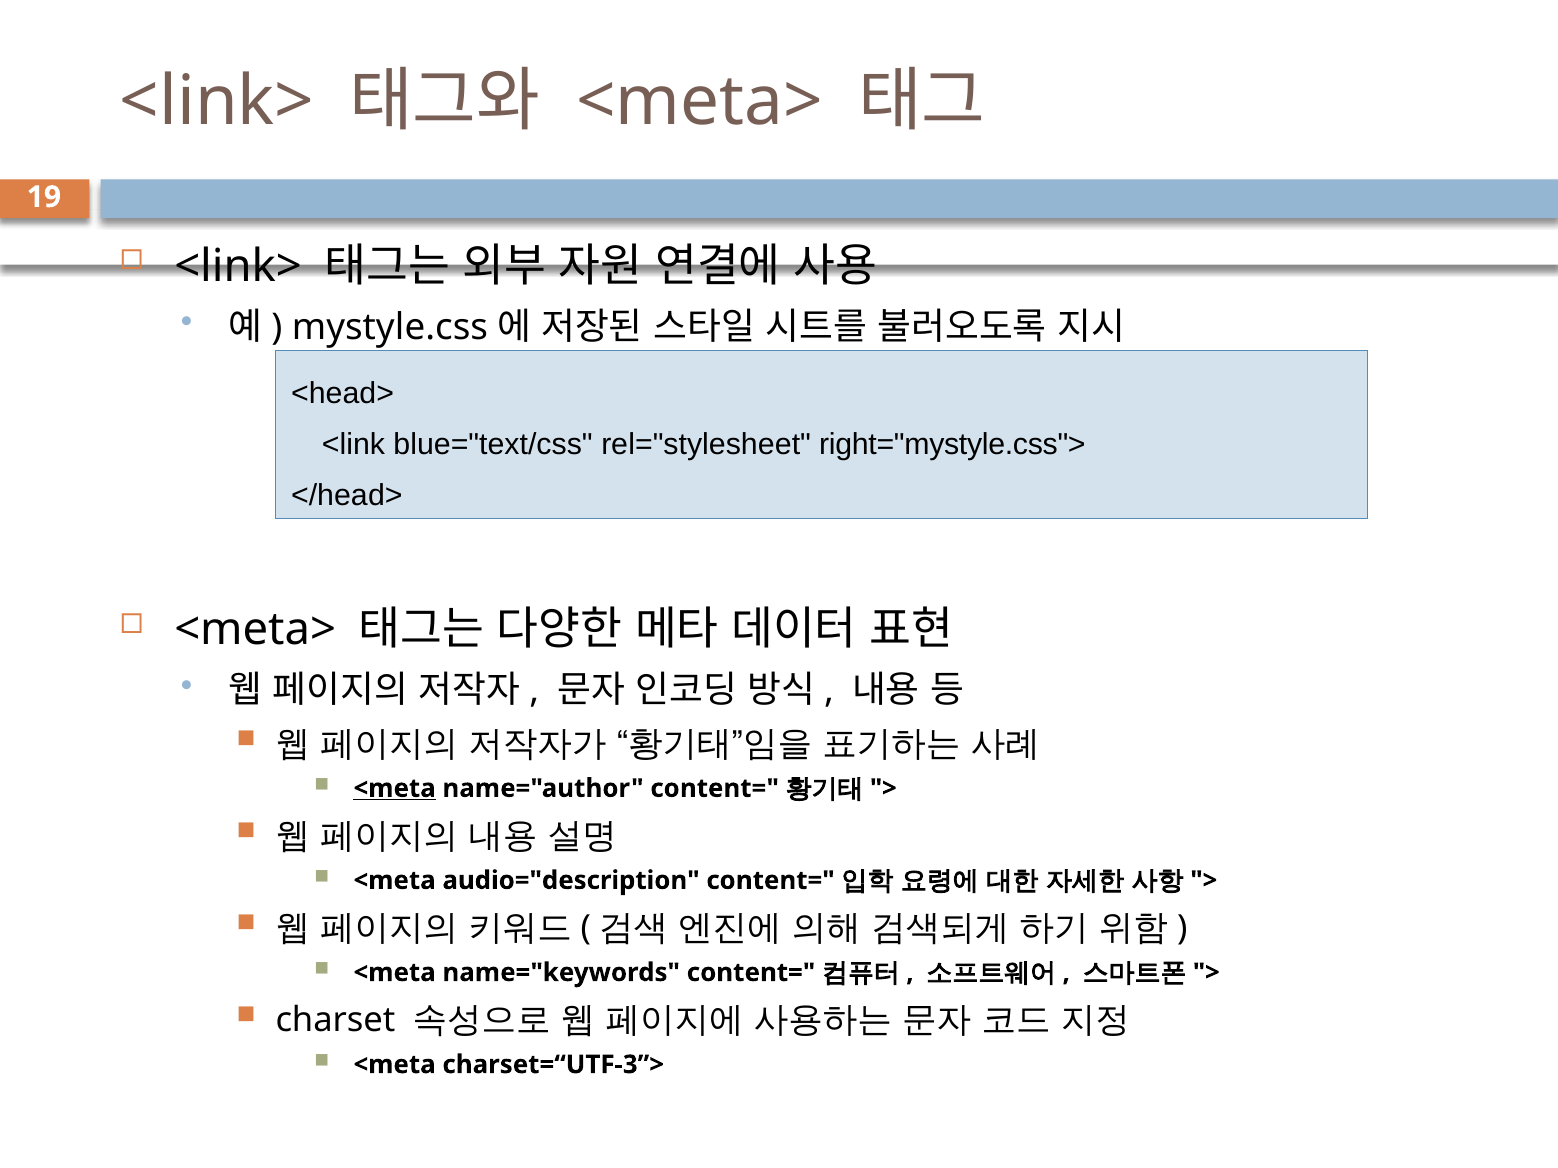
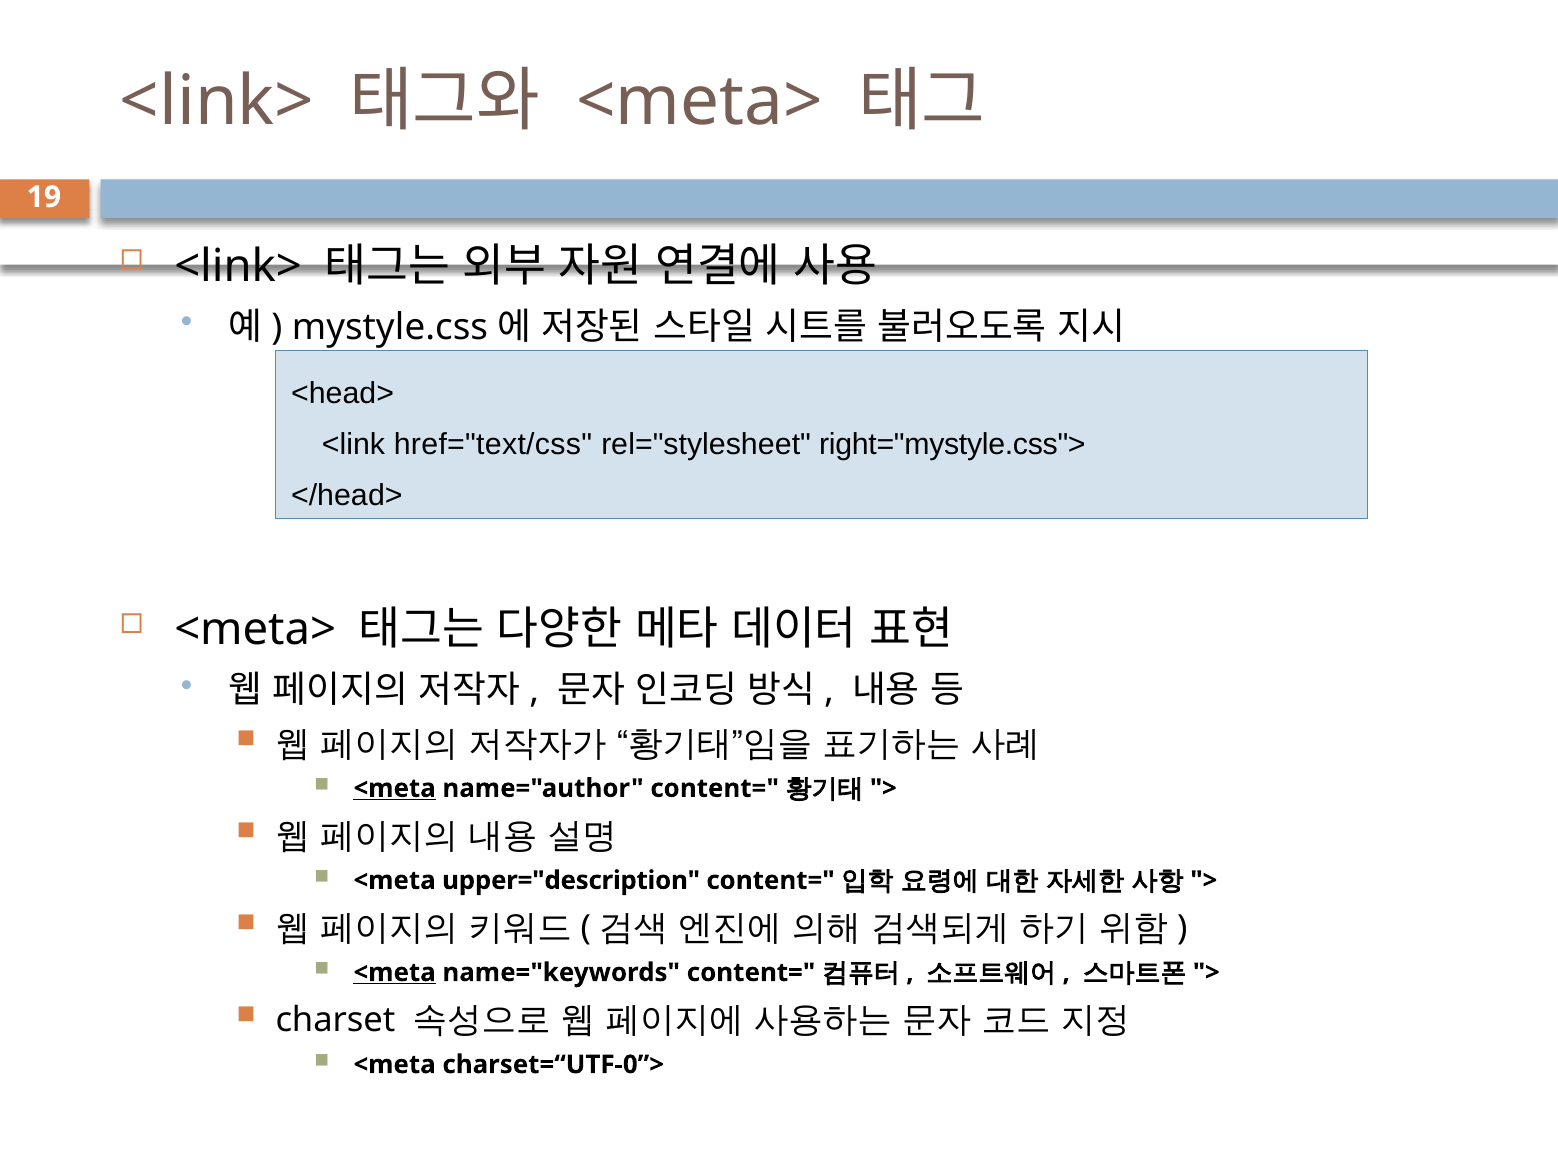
blue="text/css: blue="text/css -> href="text/css
audio="description: audio="description -> upper="description
<meta at (395, 973) underline: none -> present
charset=“UTF-3”>: charset=“UTF-3”> -> charset=“UTF-0”>
